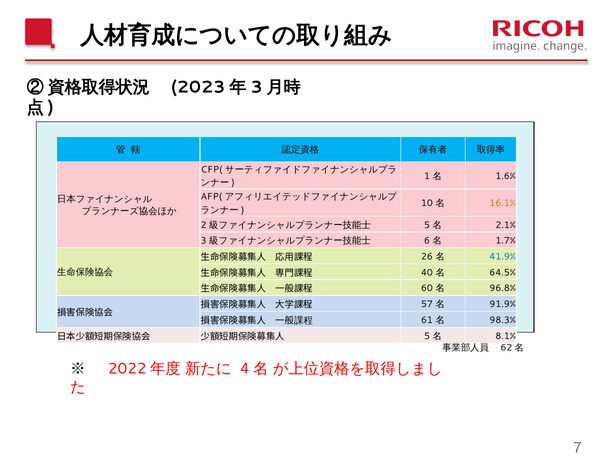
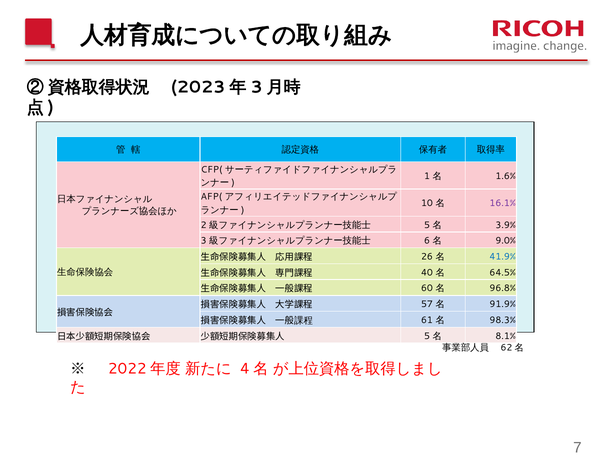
16.1% colour: orange -> purple
2.1%: 2.1% -> 3.9%
1.7%: 1.7% -> 9.0%
